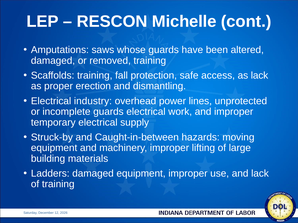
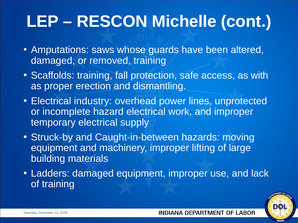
as lack: lack -> with
incomplete guards: guards -> hazard
